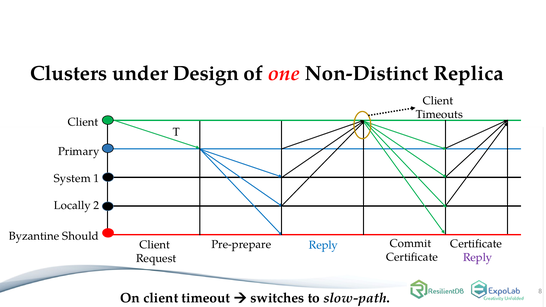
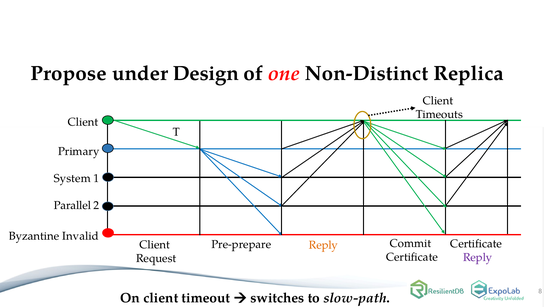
Clusters: Clusters -> Propose
Locally: Locally -> Parallel
Should: Should -> Invalid
Reply at (323, 245) colour: blue -> orange
